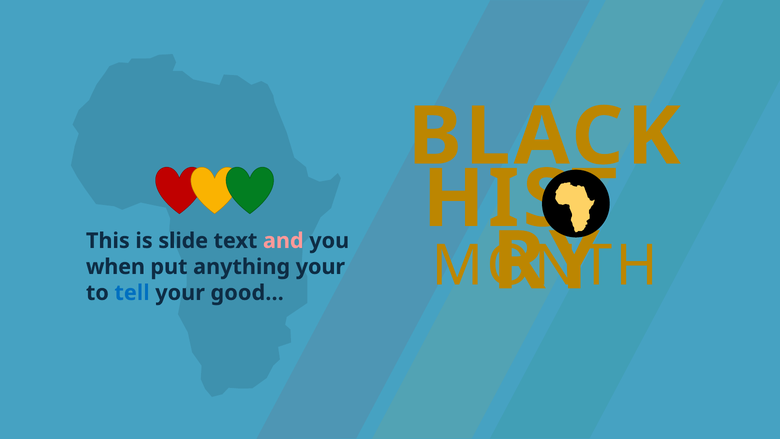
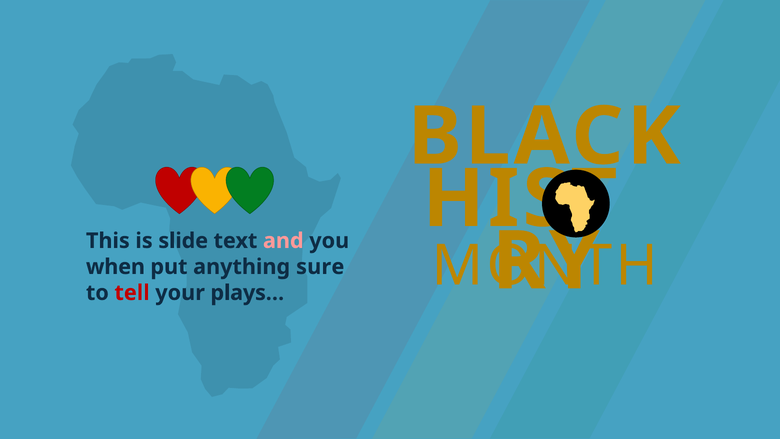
anything your: your -> sure
tell colour: blue -> red
good…: good… -> plays…
